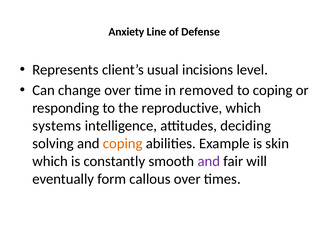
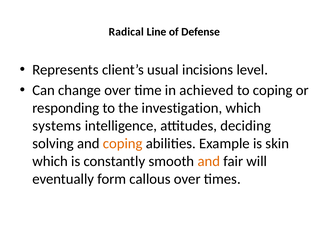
Anxiety: Anxiety -> Radical
removed: removed -> achieved
reproductive: reproductive -> investigation
and at (209, 161) colour: purple -> orange
